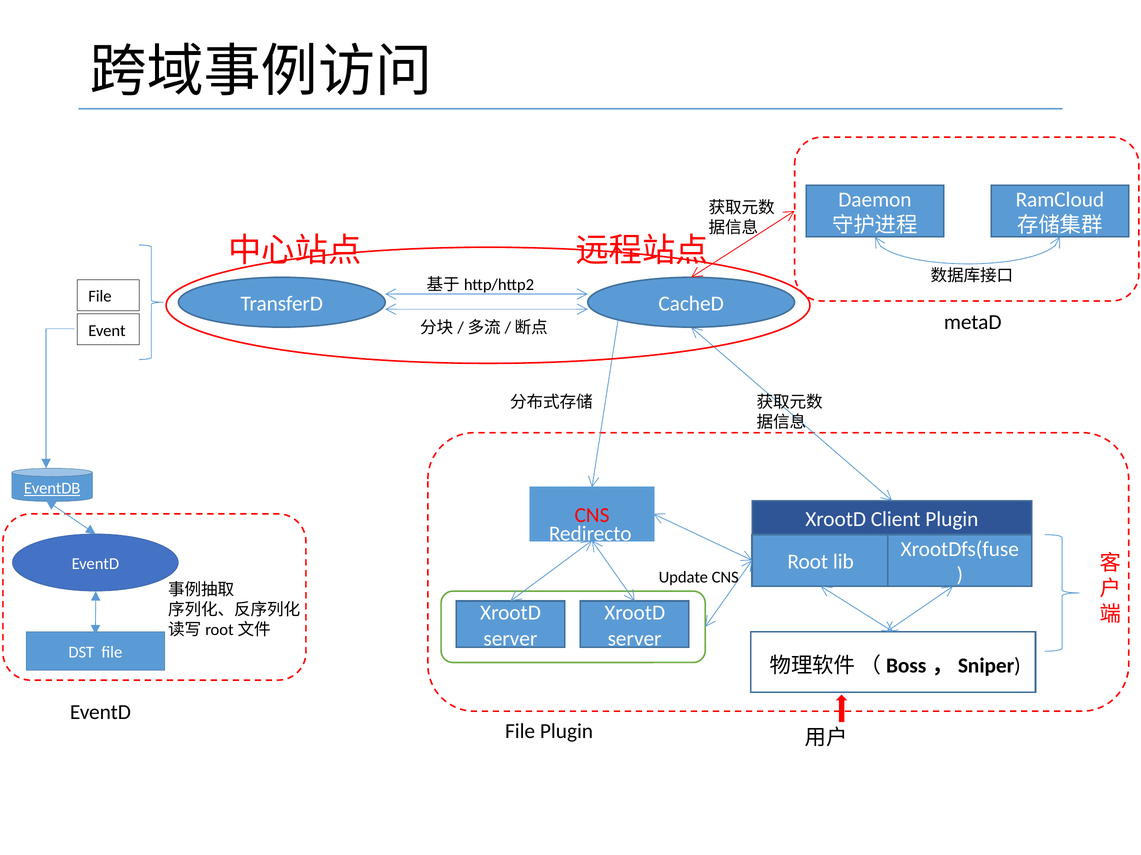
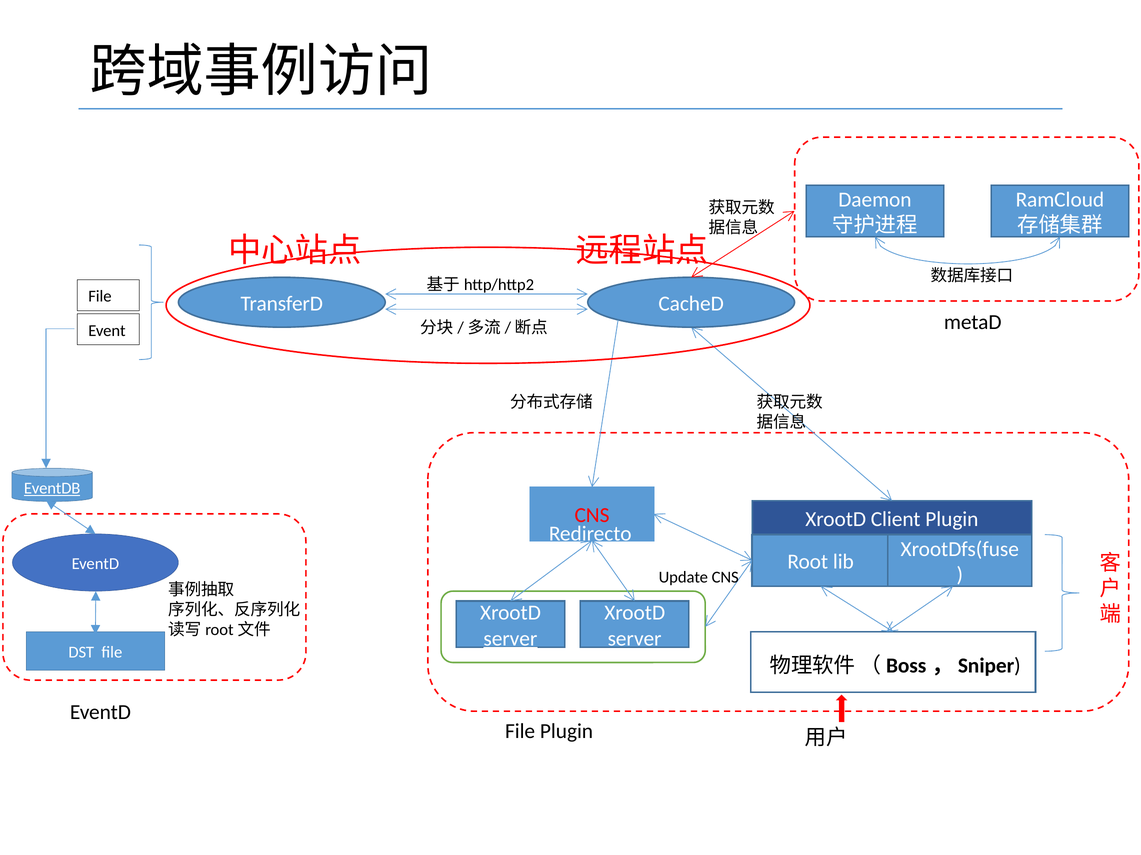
server at (510, 639) underline: none -> present
